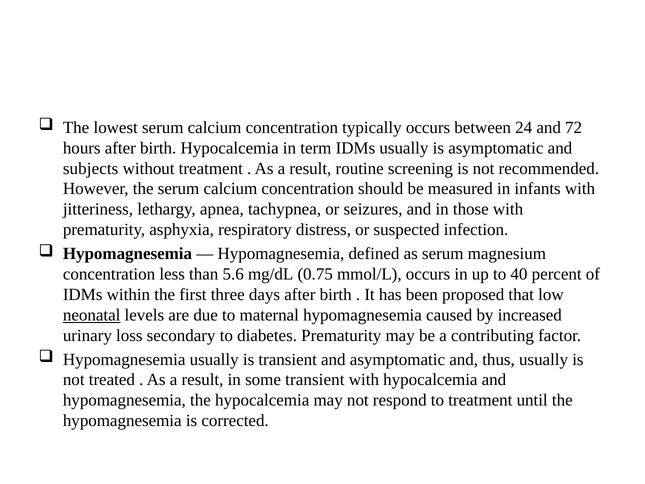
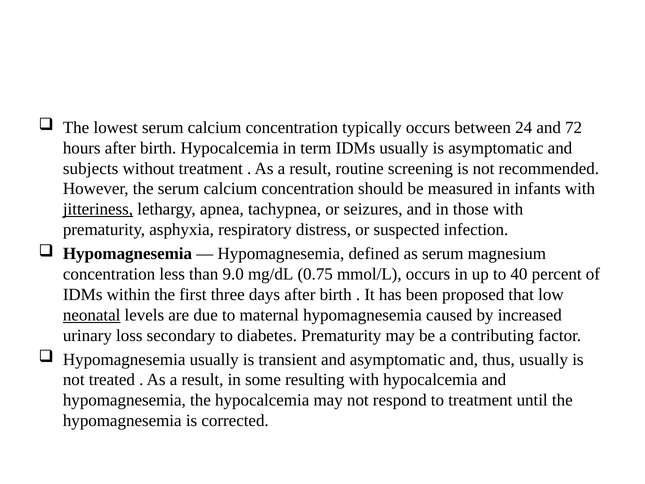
jitteriness underline: none -> present
5.6: 5.6 -> 9.0
some transient: transient -> resulting
